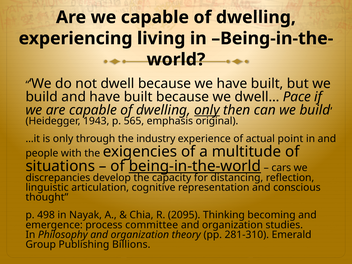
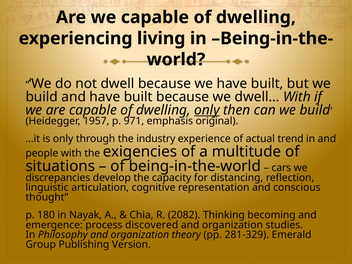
dwell… Pace: Pace -> With
1943: 1943 -> 1957
565: 565 -> 971
point: point -> trend
being-in-the-world underline: present -> none
498: 498 -> 180
2095: 2095 -> 2082
committee: committee -> discovered
281-310: 281-310 -> 281-329
Billions: Billions -> Version
